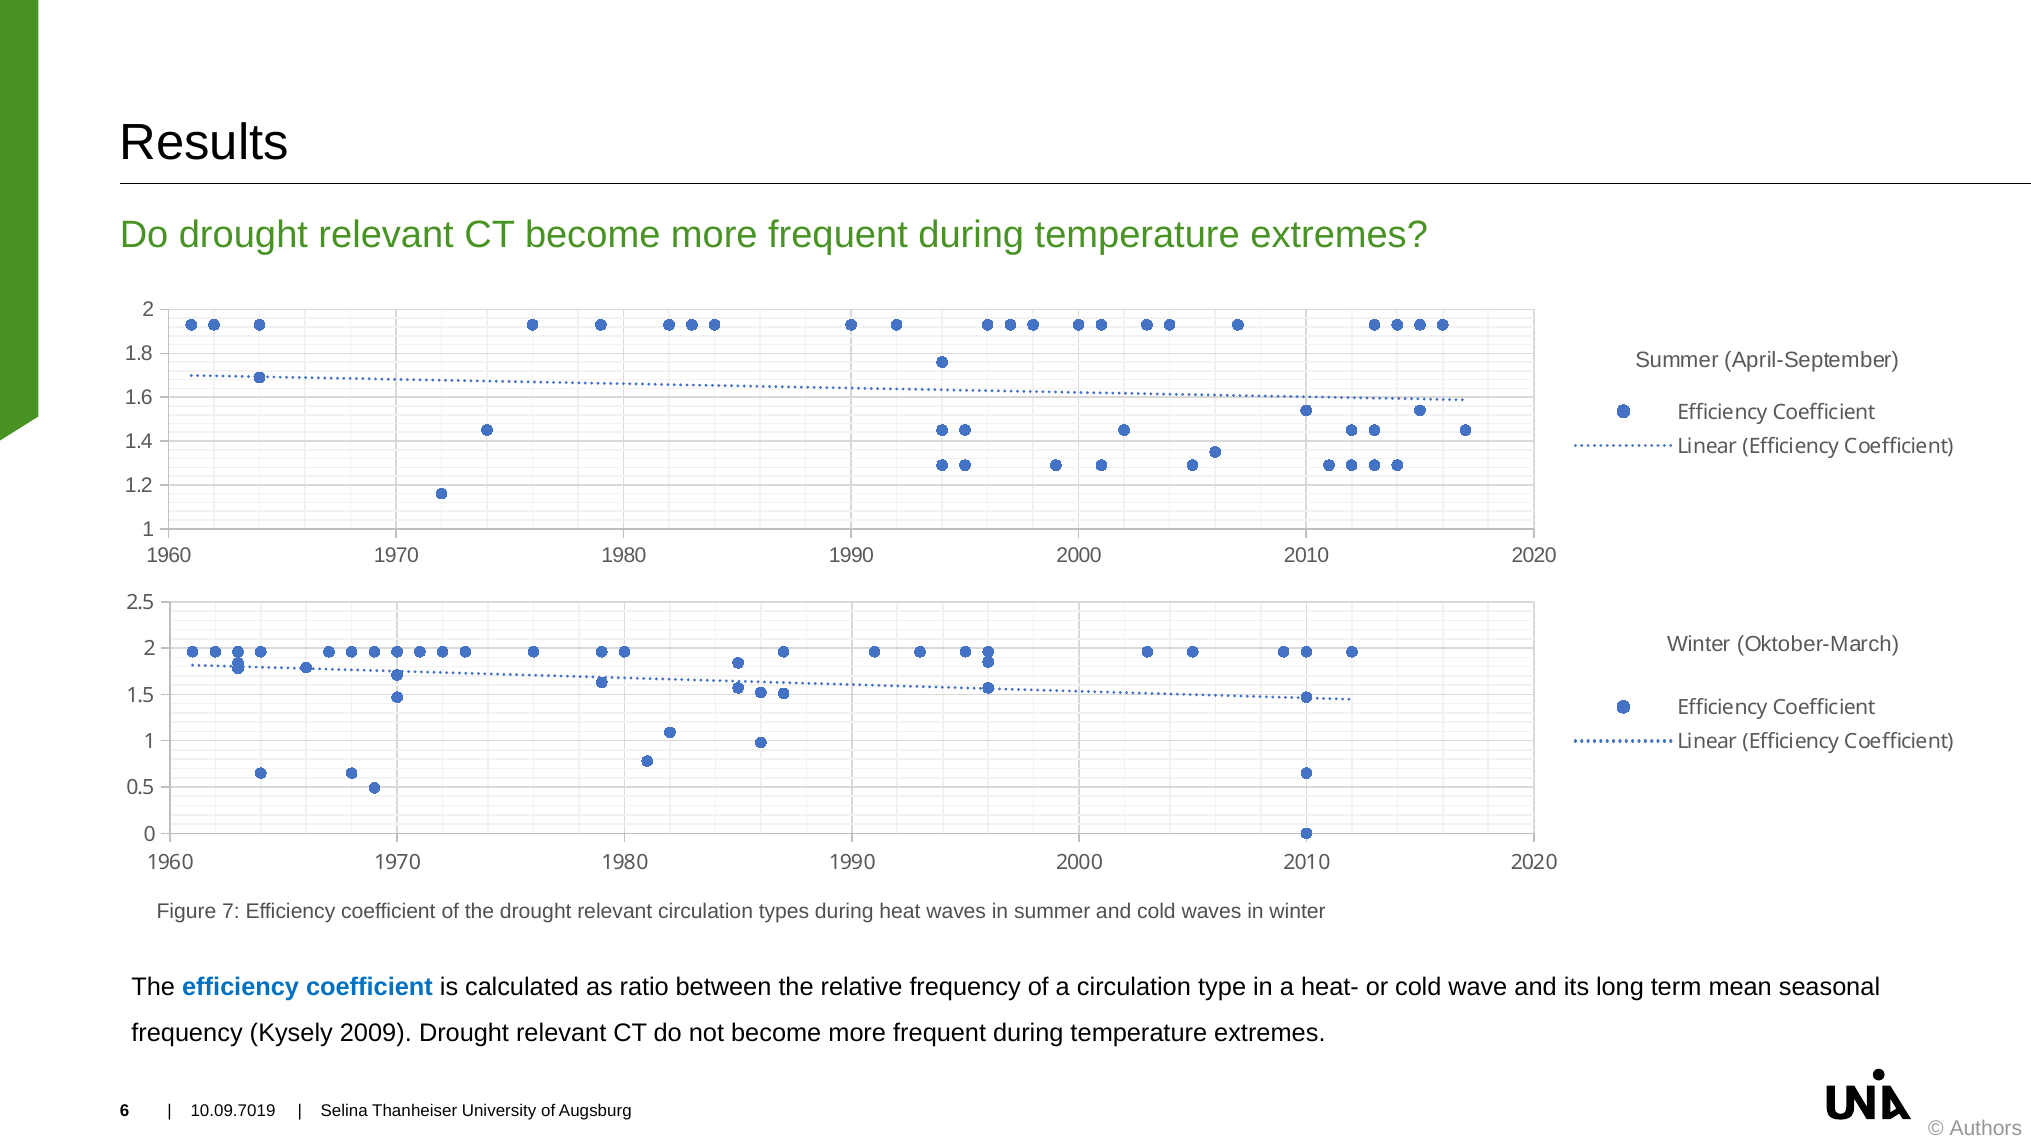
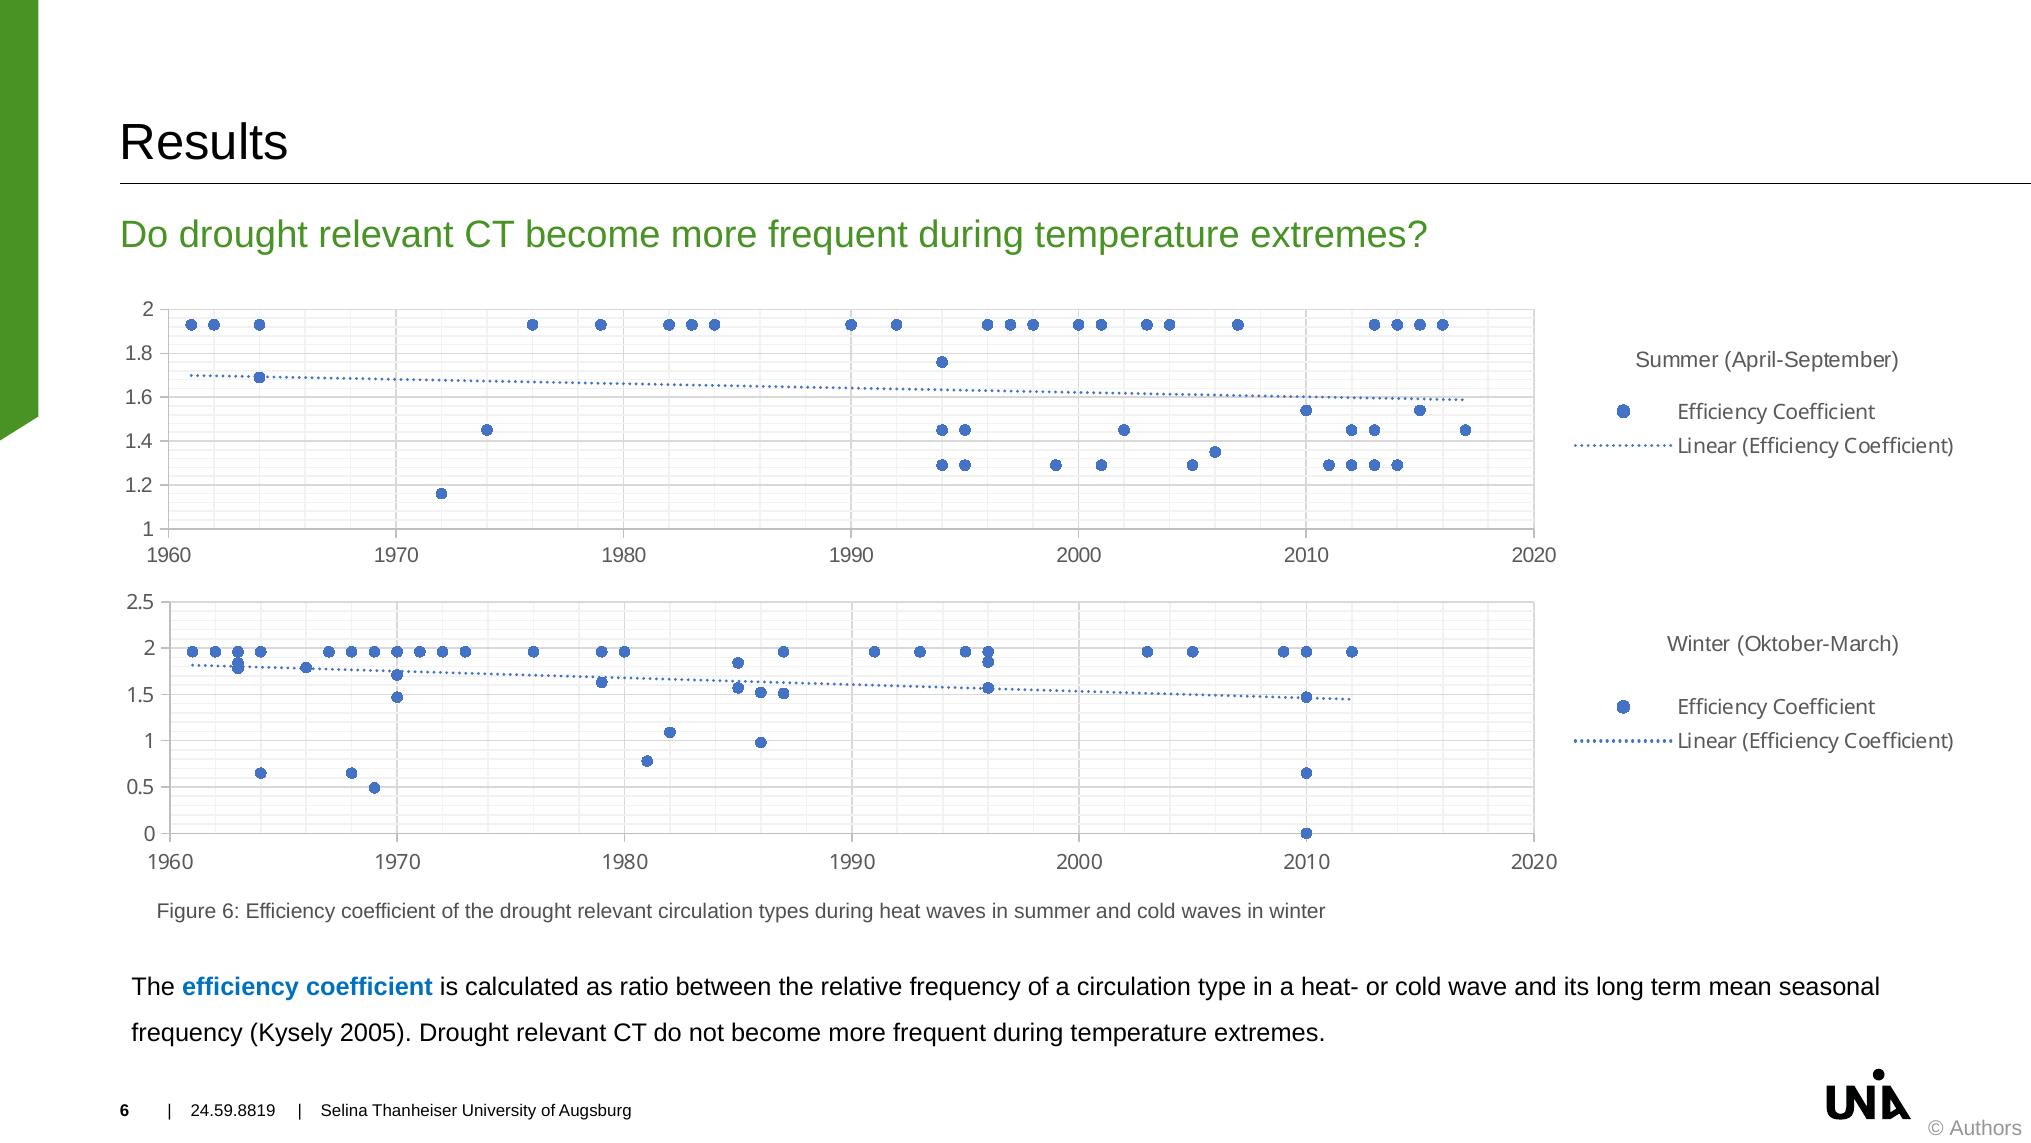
Figure 7: 7 -> 6
2009: 2009 -> 2005
10.09.7019: 10.09.7019 -> 24.59.8819
